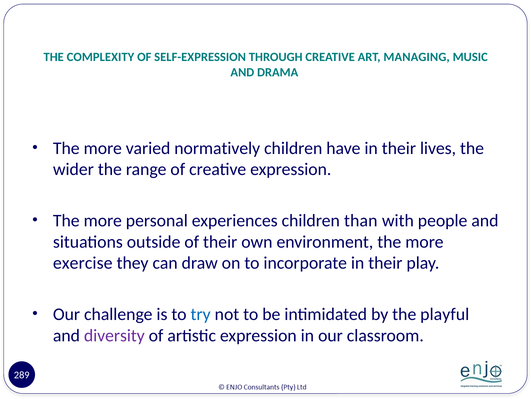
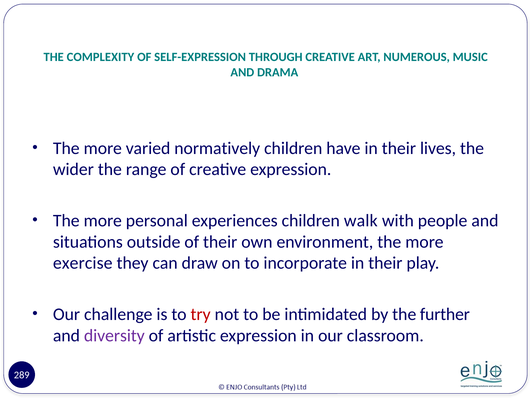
MANAGING: MANAGING -> NUMEROUS
than: than -> walk
try colour: blue -> red
playful: playful -> further
